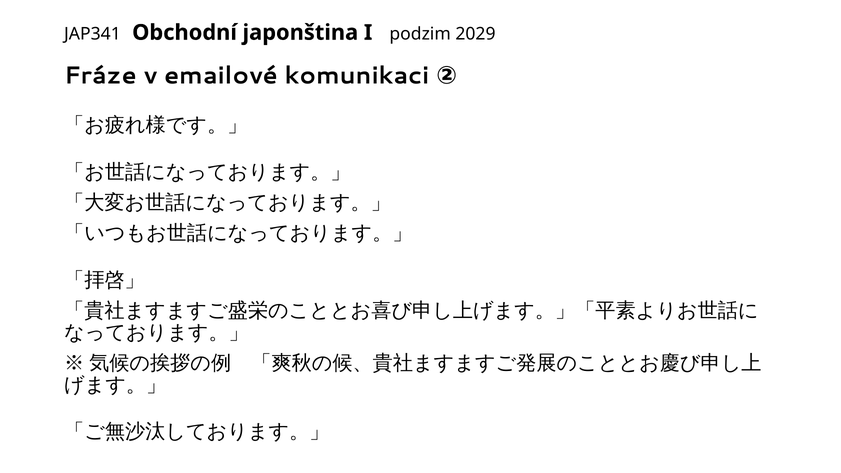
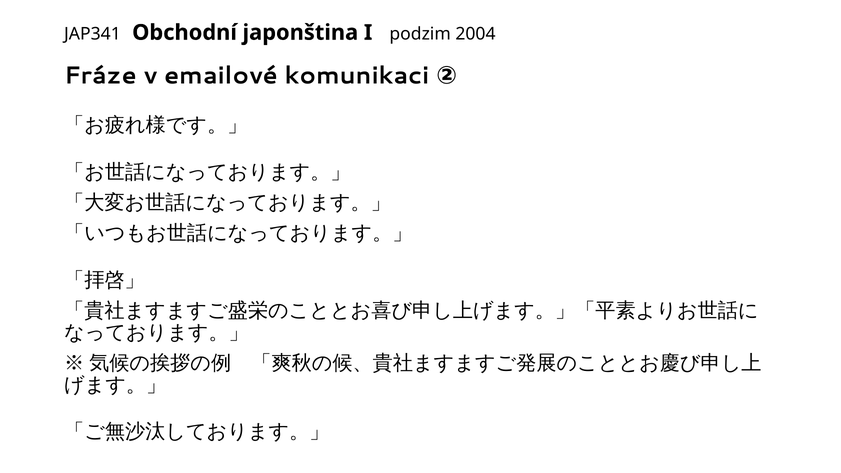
2029: 2029 -> 2004
